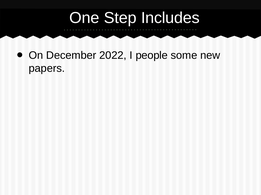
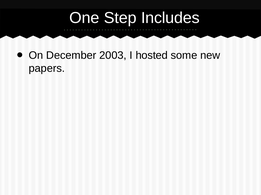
2022: 2022 -> 2003
people: people -> hosted
